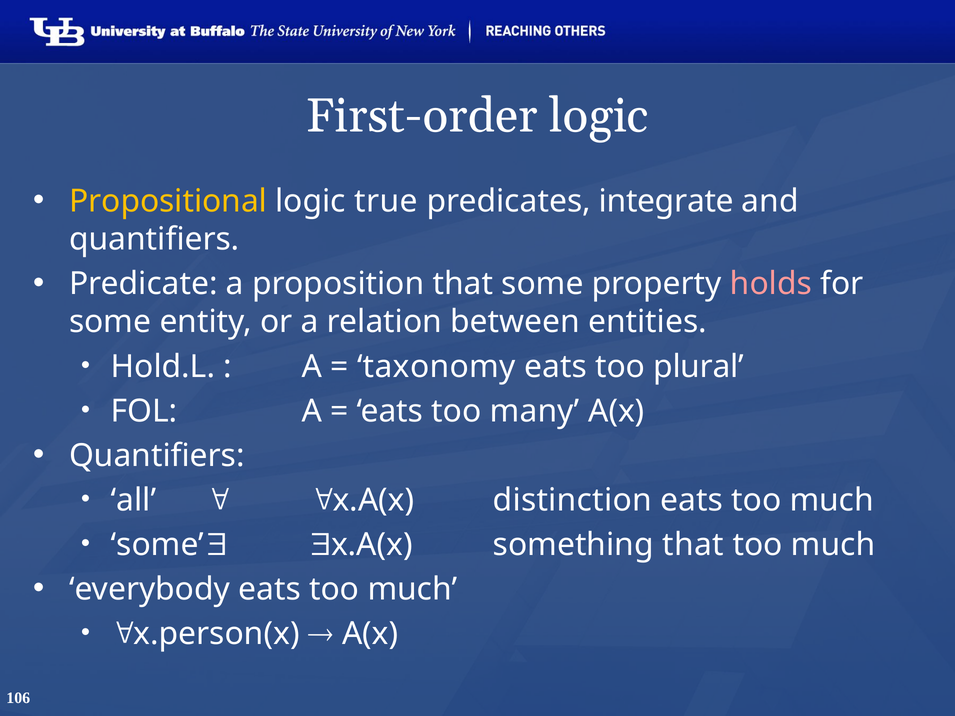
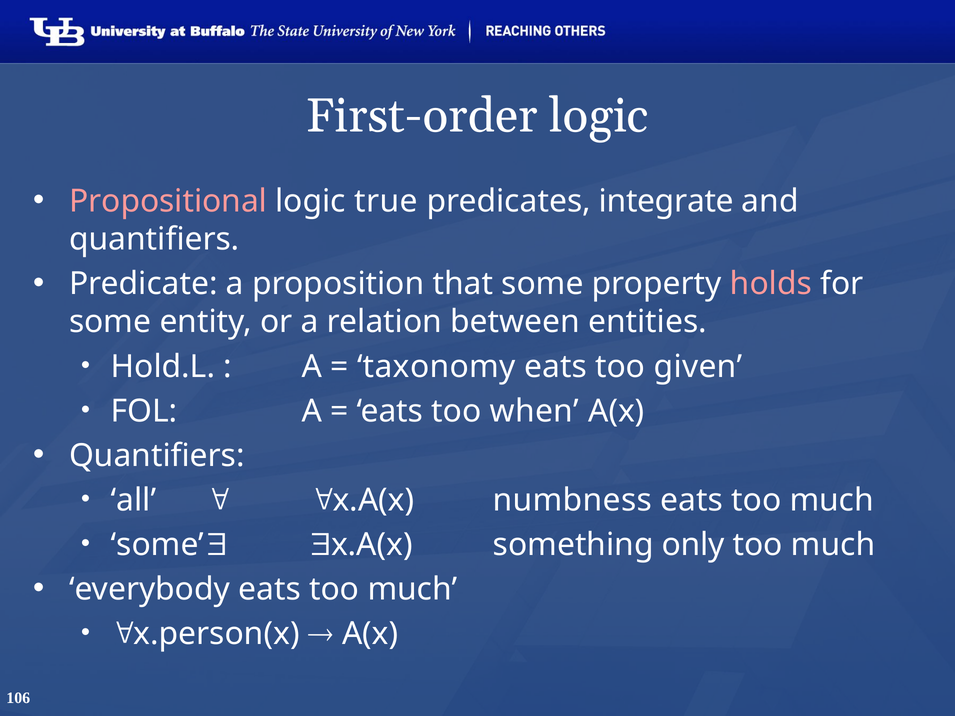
Propositional colour: yellow -> pink
plural: plural -> given
many: many -> when
distinction: distinction -> numbness
something that: that -> only
